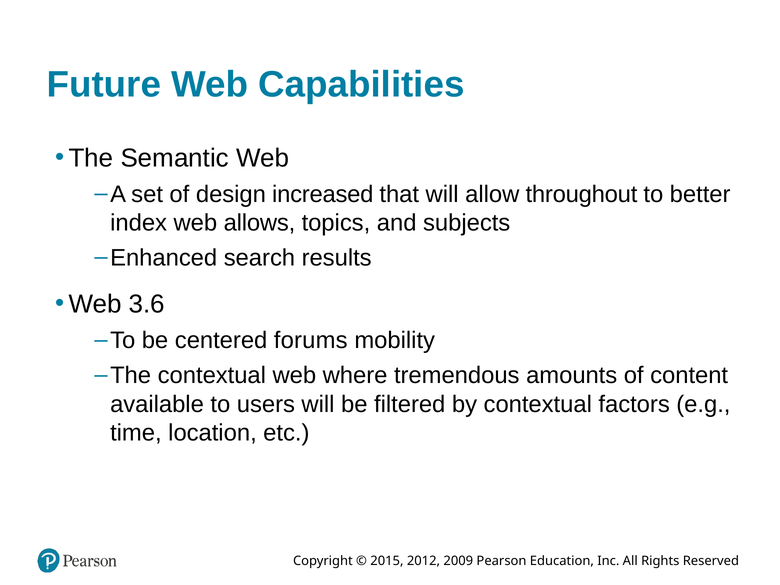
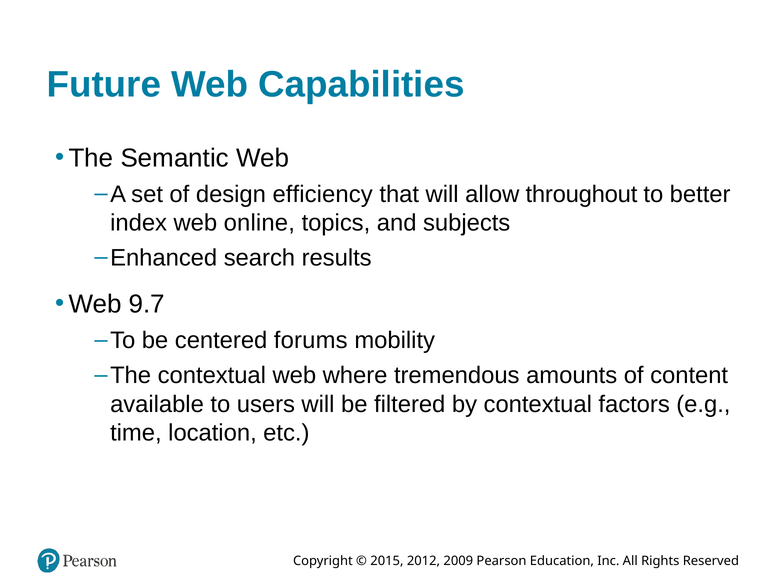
increased: increased -> efficiency
allows: allows -> online
3.6: 3.6 -> 9.7
